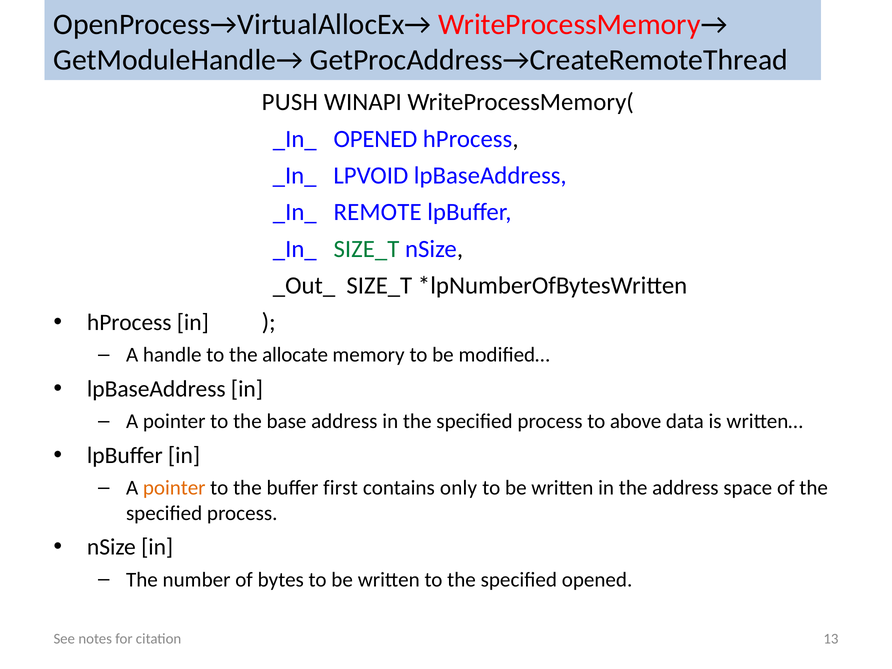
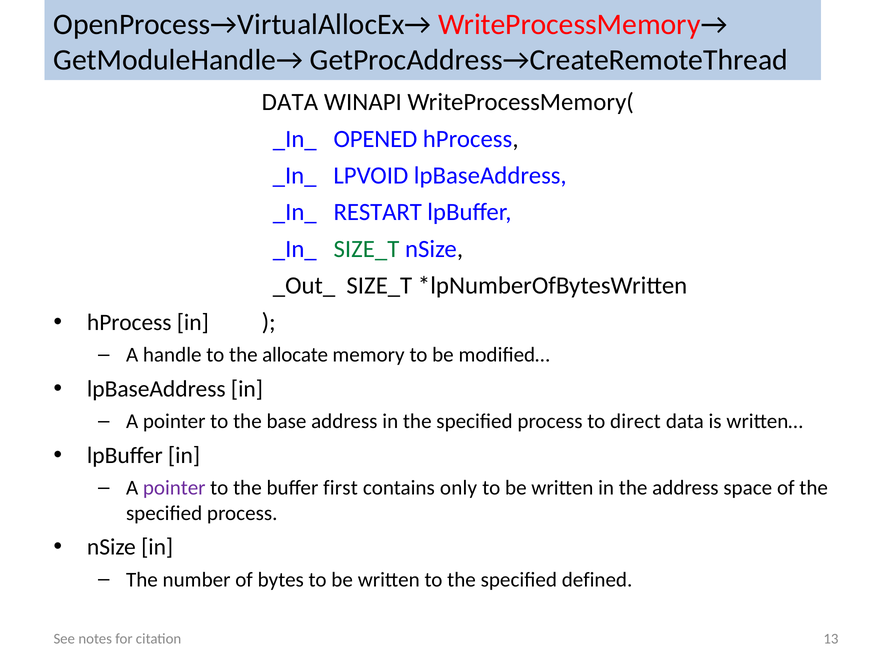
PUSH at (290, 102): PUSH -> DATA
REMOTE: REMOTE -> RESTART
above: above -> direct
pointer at (174, 488) colour: orange -> purple
specified opened: opened -> defined
